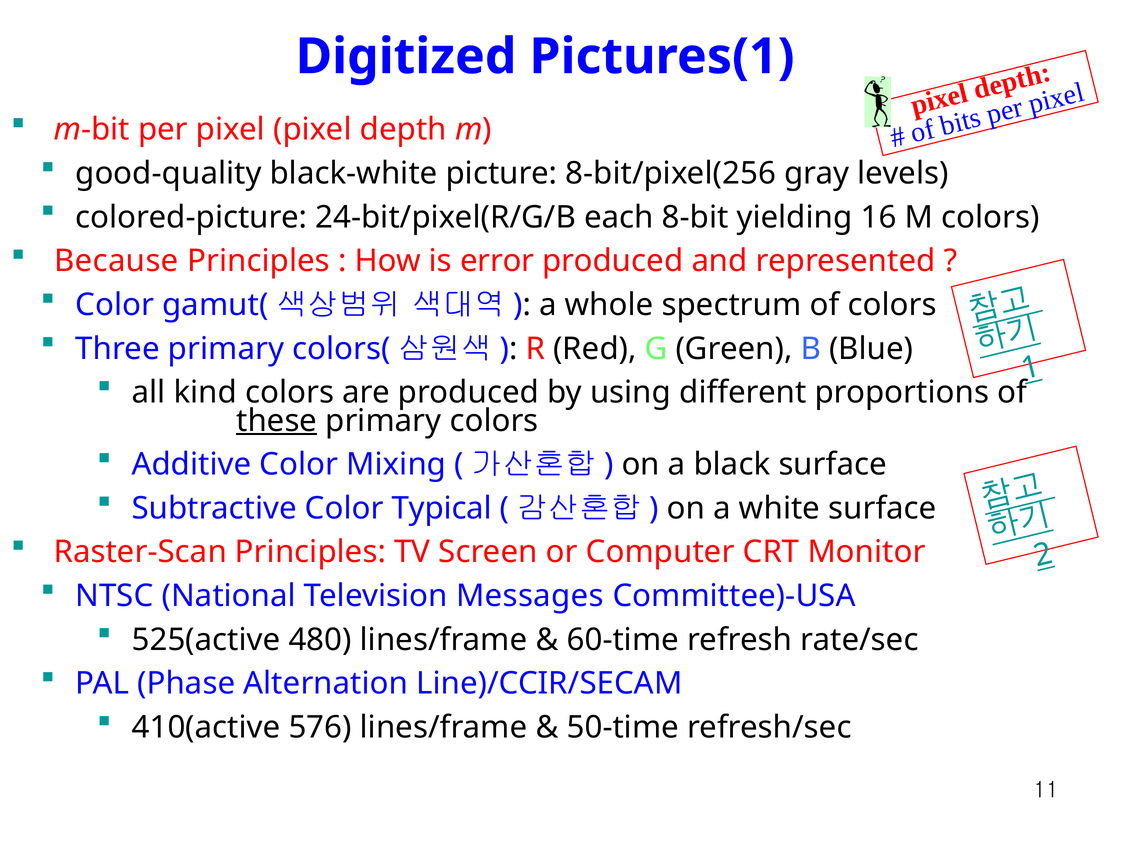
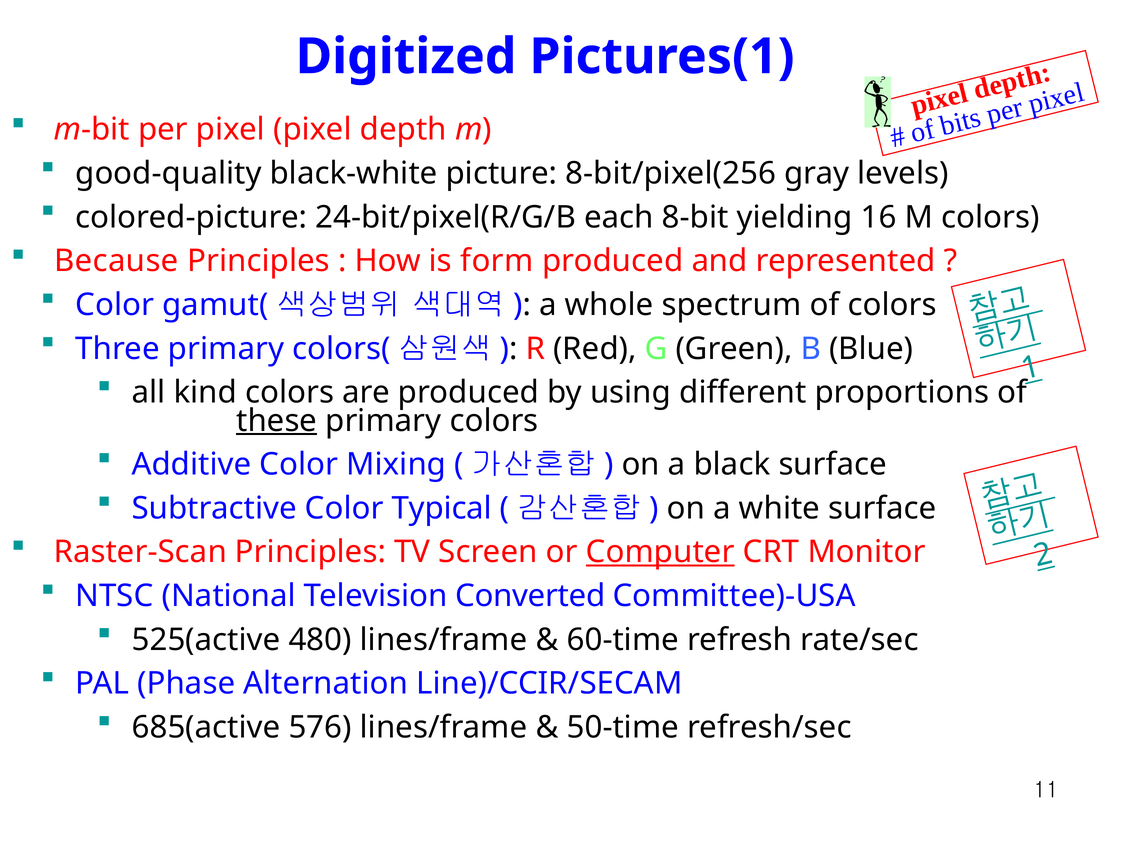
error: error -> form
Computer underline: none -> present
Messages: Messages -> Converted
410(active: 410(active -> 685(active
